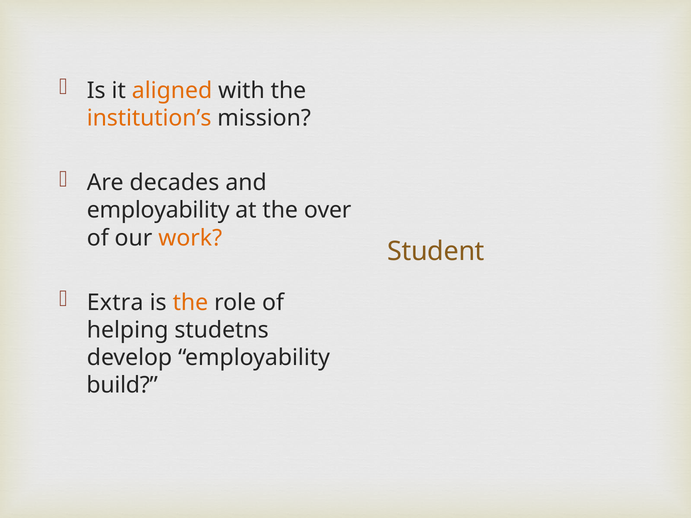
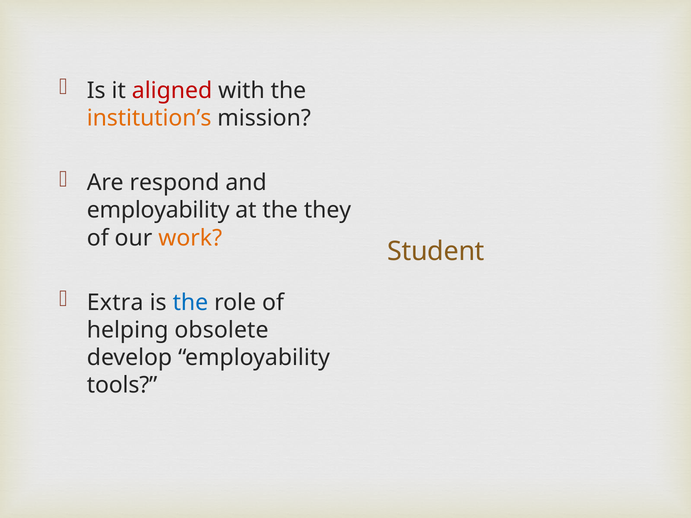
aligned colour: orange -> red
decades: decades -> respond
over: over -> they
the at (190, 303) colour: orange -> blue
studetns: studetns -> obsolete
build: build -> tools
